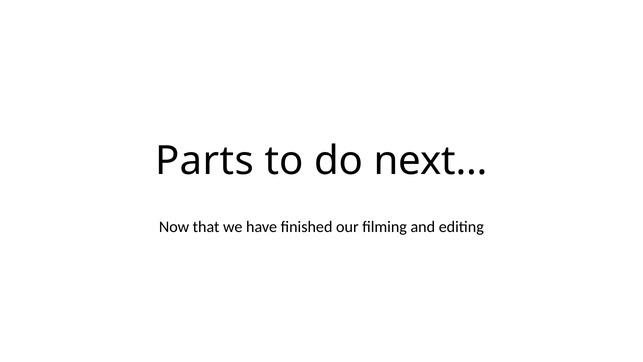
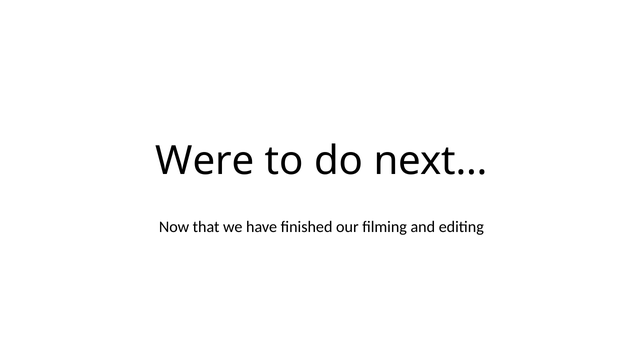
Parts: Parts -> Were
